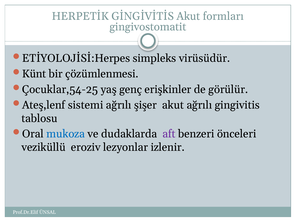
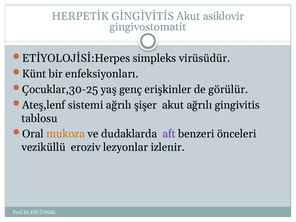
formları: formları -> asiklovir
çözümlenmesi: çözümlenmesi -> enfeksiyonları
Çocuklar,54-25: Çocuklar,54-25 -> Çocuklar,30-25
mukoza colour: blue -> orange
